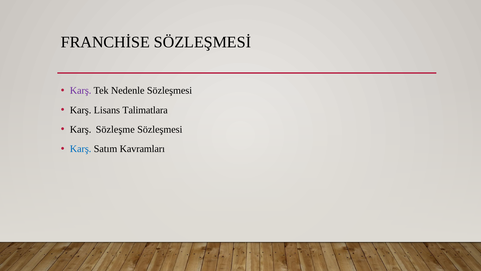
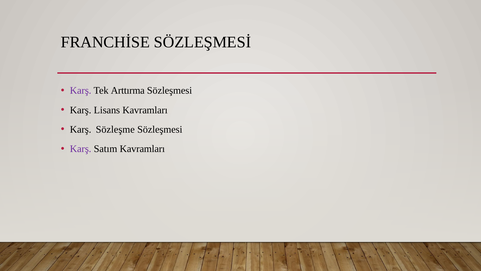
Nedenle: Nedenle -> Arttırma
Lisans Talimatlara: Talimatlara -> Kavramları
Karş at (81, 149) colour: blue -> purple
